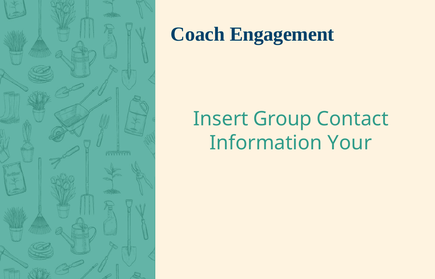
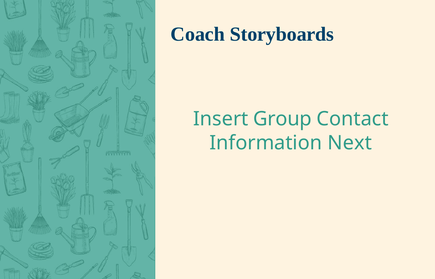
Engagement: Engagement -> Storyboards
Your: Your -> Next
